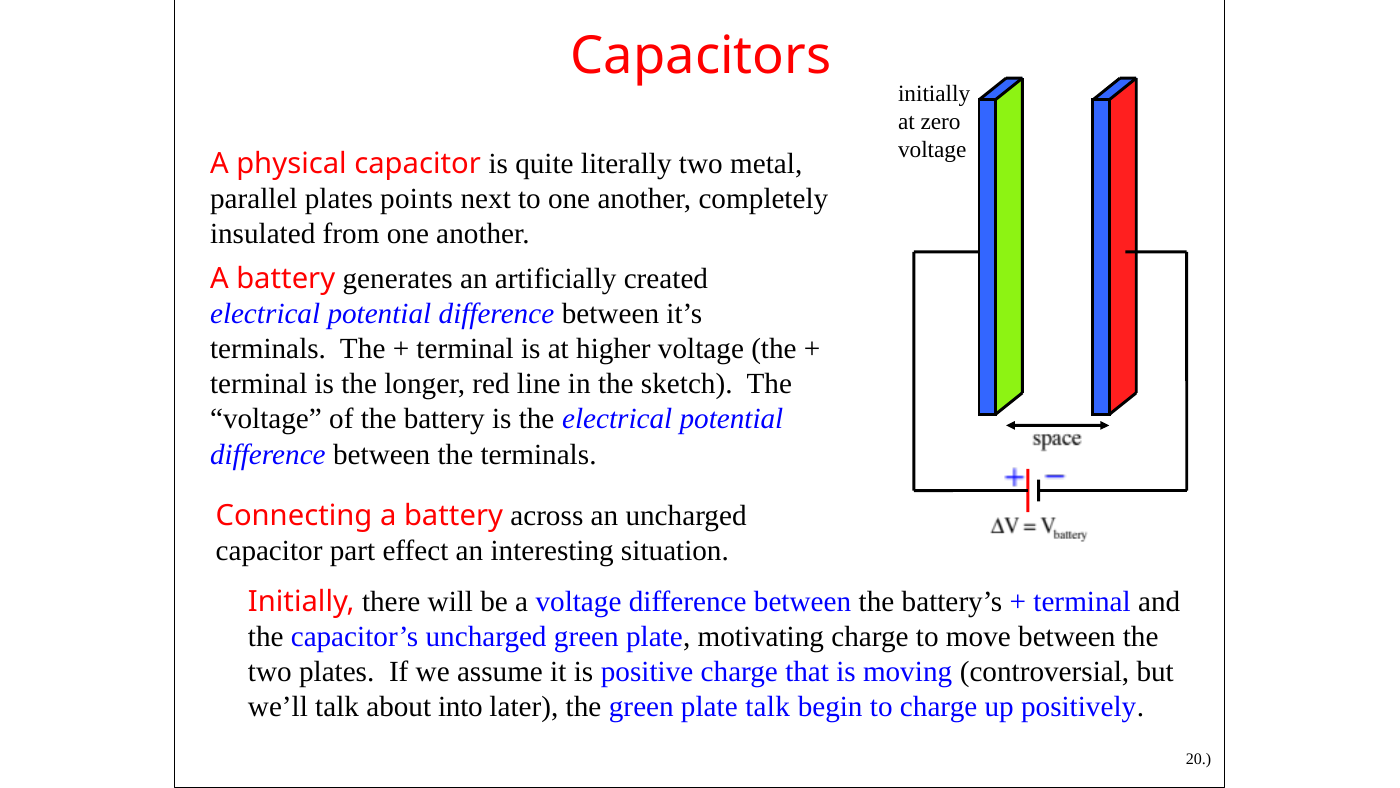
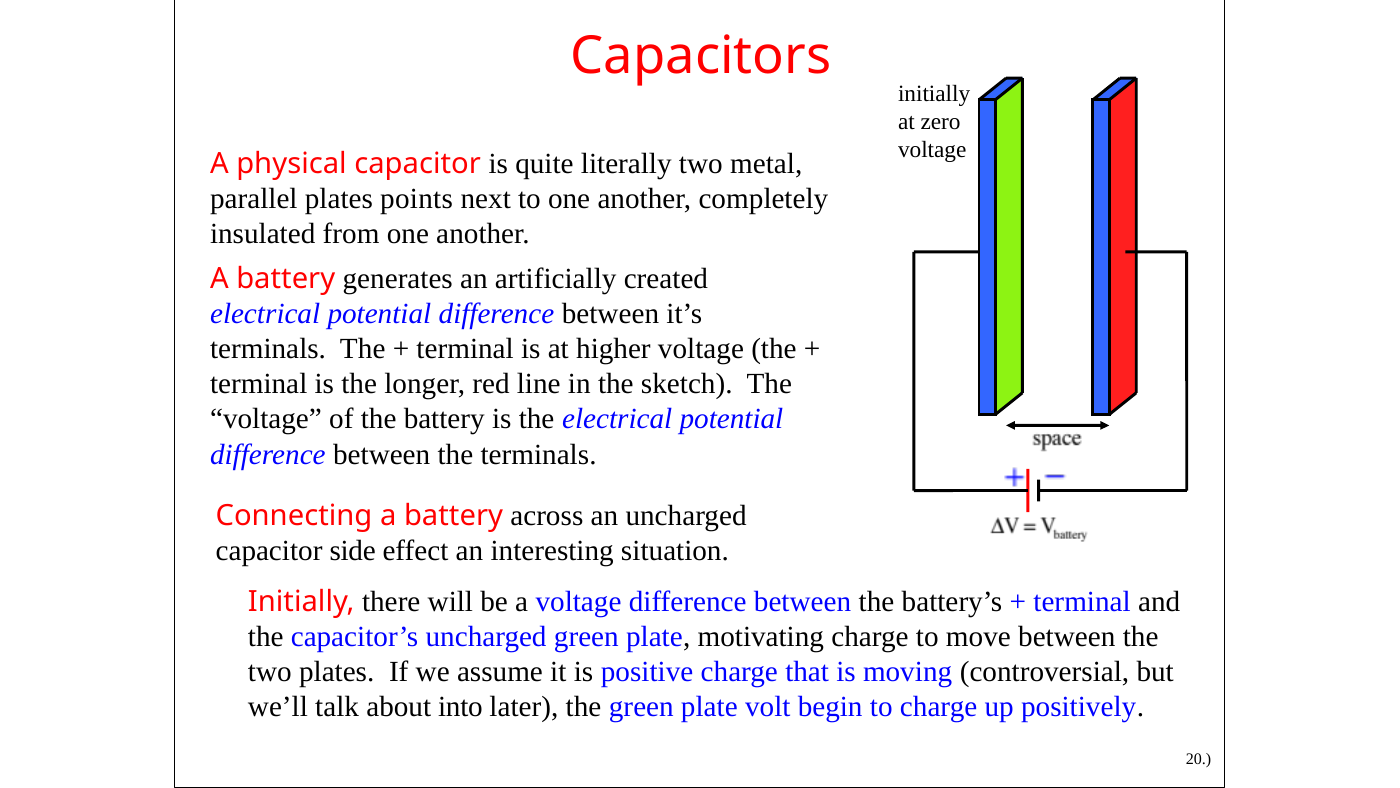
part: part -> side
plate talk: talk -> volt
